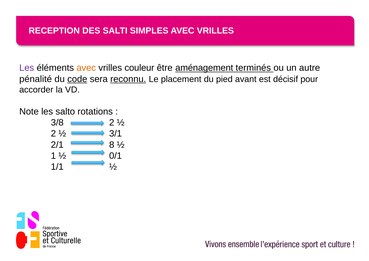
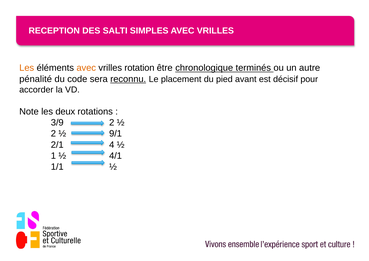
Les at (27, 68) colour: purple -> orange
couleur: couleur -> rotation
aménagement: aménagement -> chronologique
code underline: present -> none
salto: salto -> deux
3/8: 3/8 -> 3/9
3/1: 3/1 -> 9/1
8: 8 -> 4
0/1: 0/1 -> 4/1
